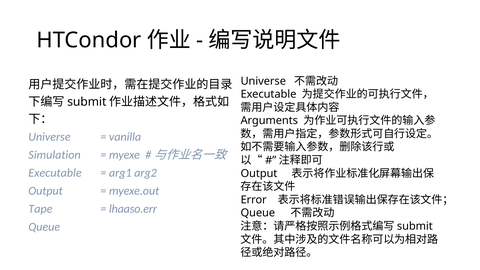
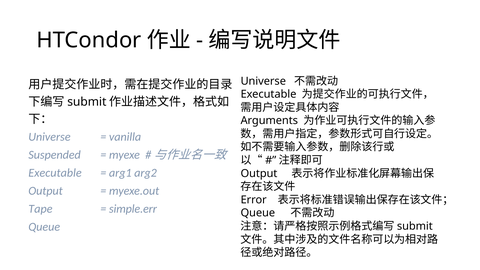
Simulation: Simulation -> Suspended
lhaaso.err: lhaaso.err -> simple.err
